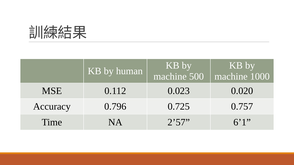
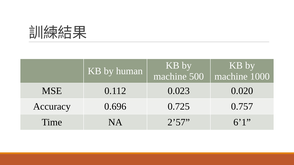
0.796: 0.796 -> 0.696
